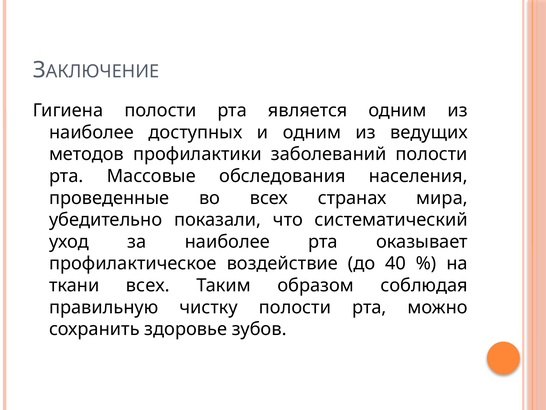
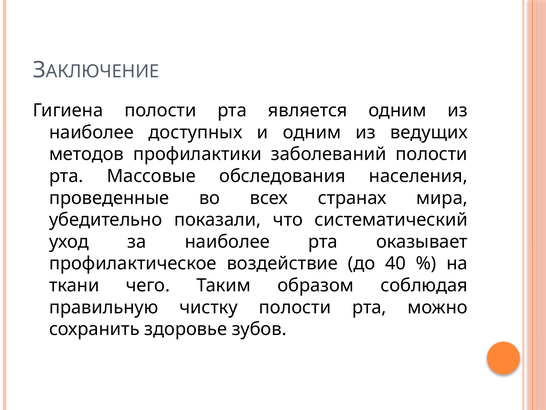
ткани всех: всех -> чего
